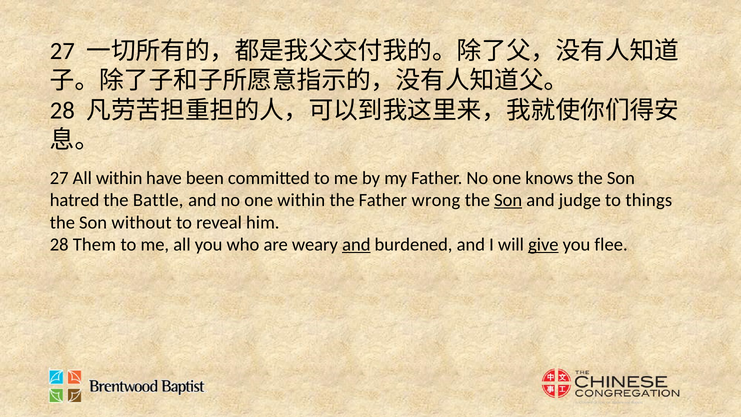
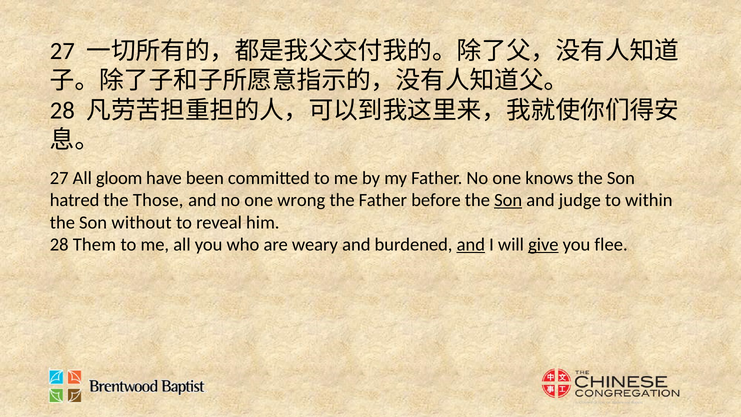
All within: within -> gloom
Battle: Battle -> Those
one within: within -> wrong
wrong: wrong -> before
things: things -> within
and at (356, 245) underline: present -> none
and at (471, 245) underline: none -> present
